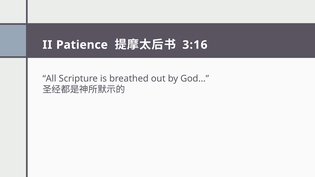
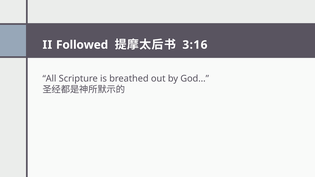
Patience: Patience -> Followed
